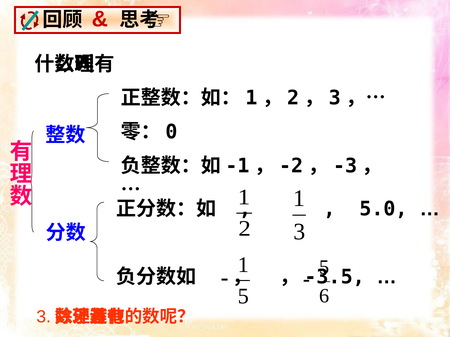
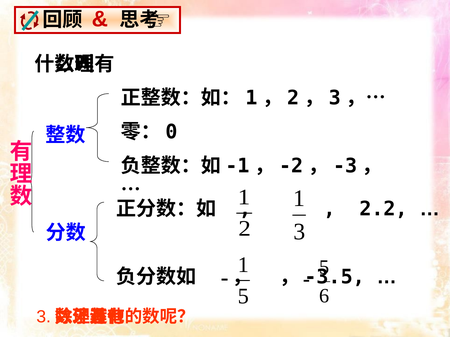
5.0: 5.0 -> 2.2
